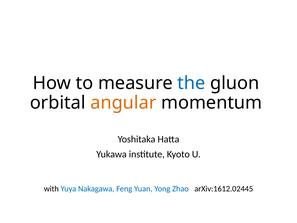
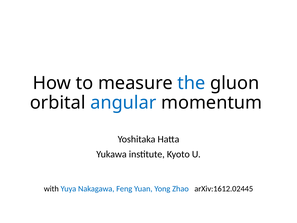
angular colour: orange -> blue
